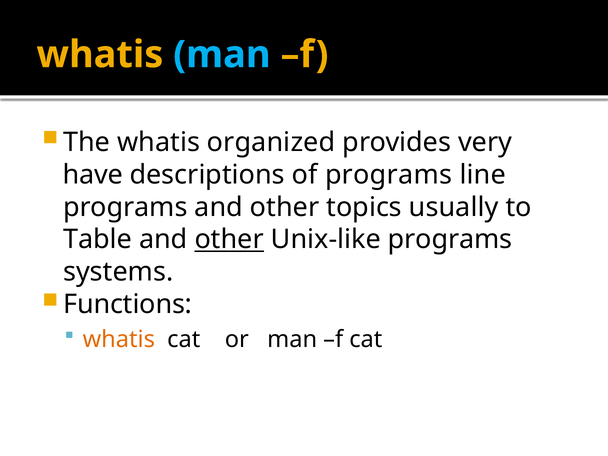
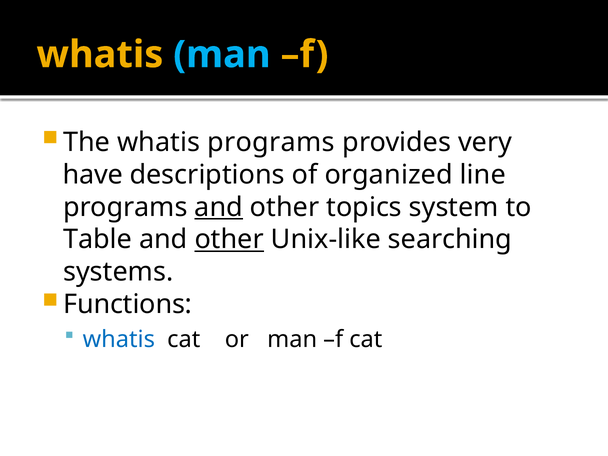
whatis organized: organized -> programs
of programs: programs -> organized
and at (219, 207) underline: none -> present
usually: usually -> system
Unix-like programs: programs -> searching
whatis at (119, 339) colour: orange -> blue
